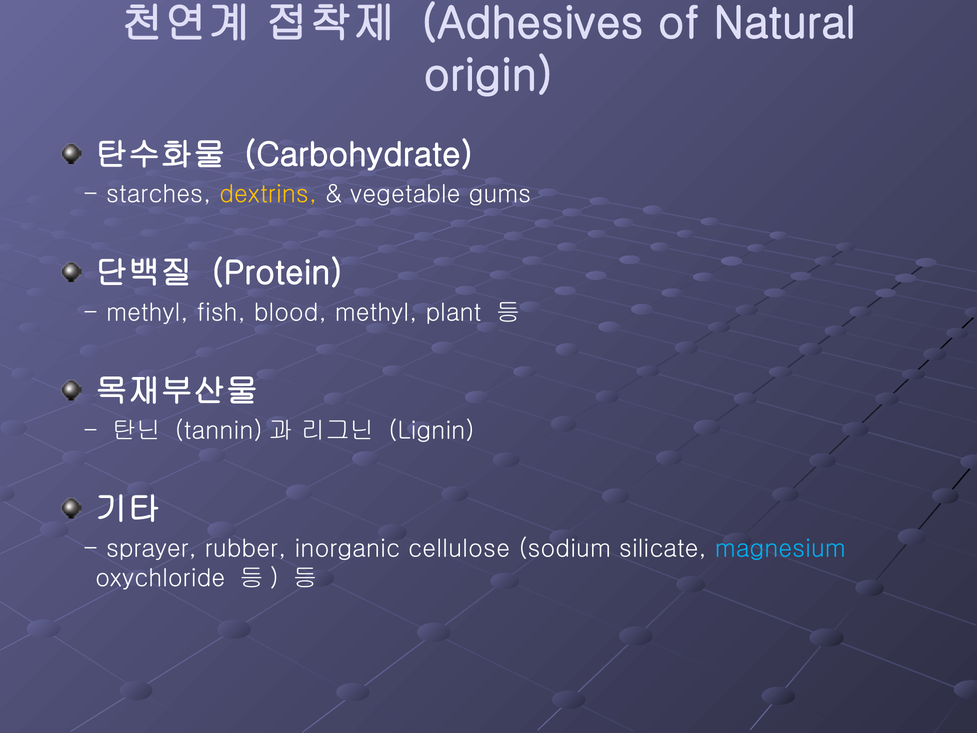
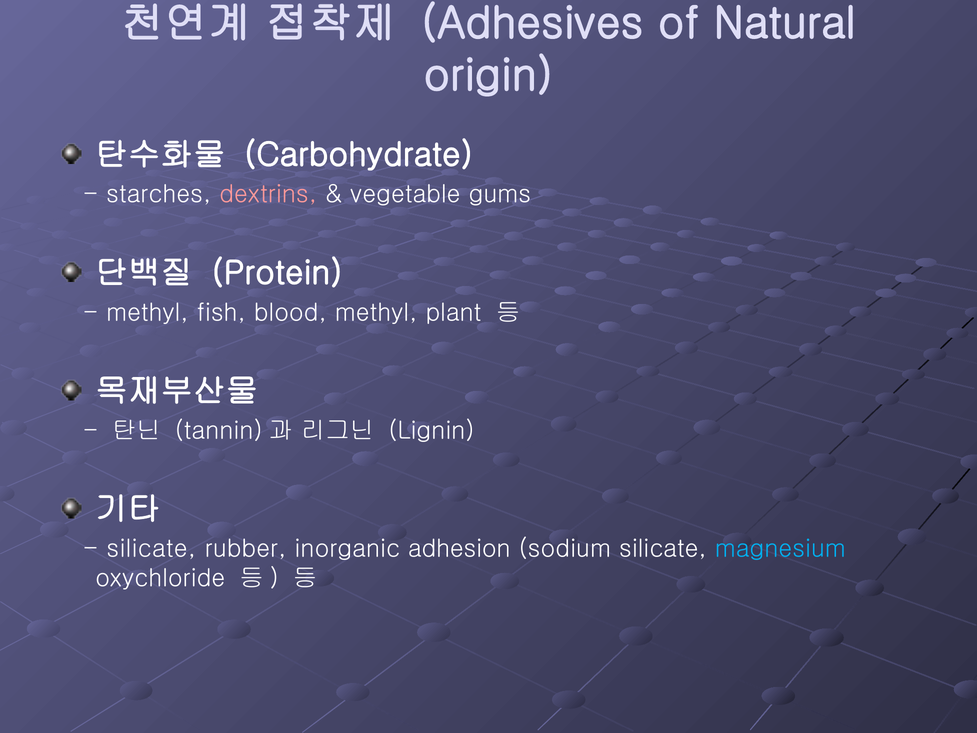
dextrins colour: yellow -> pink
sprayer at (151, 549): sprayer -> silicate
cellulose: cellulose -> adhesion
